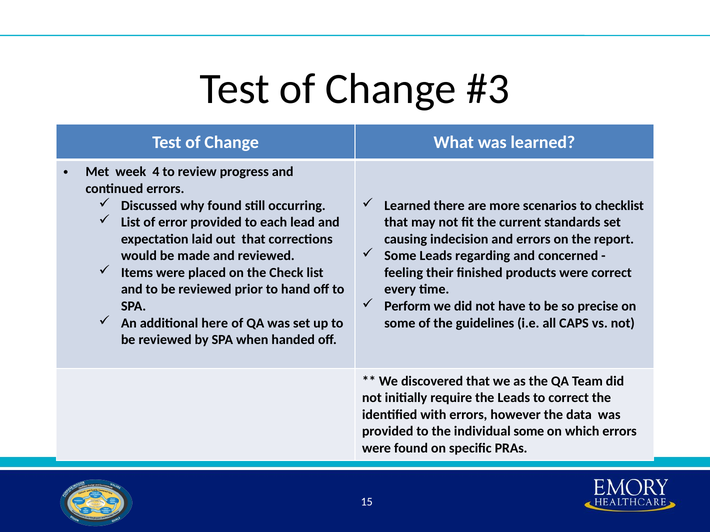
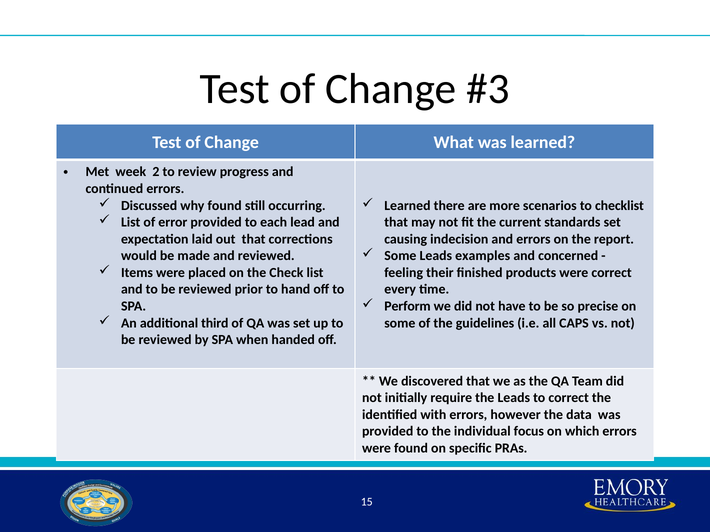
4: 4 -> 2
regarding: regarding -> examples
here: here -> third
individual some: some -> focus
